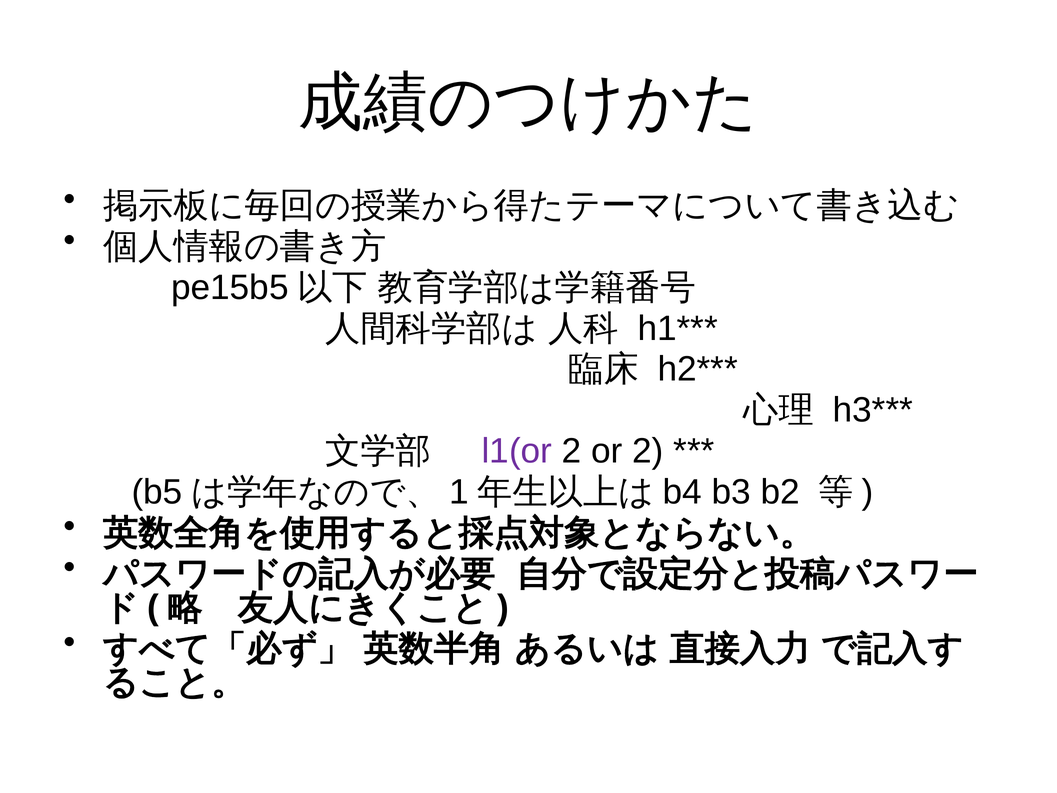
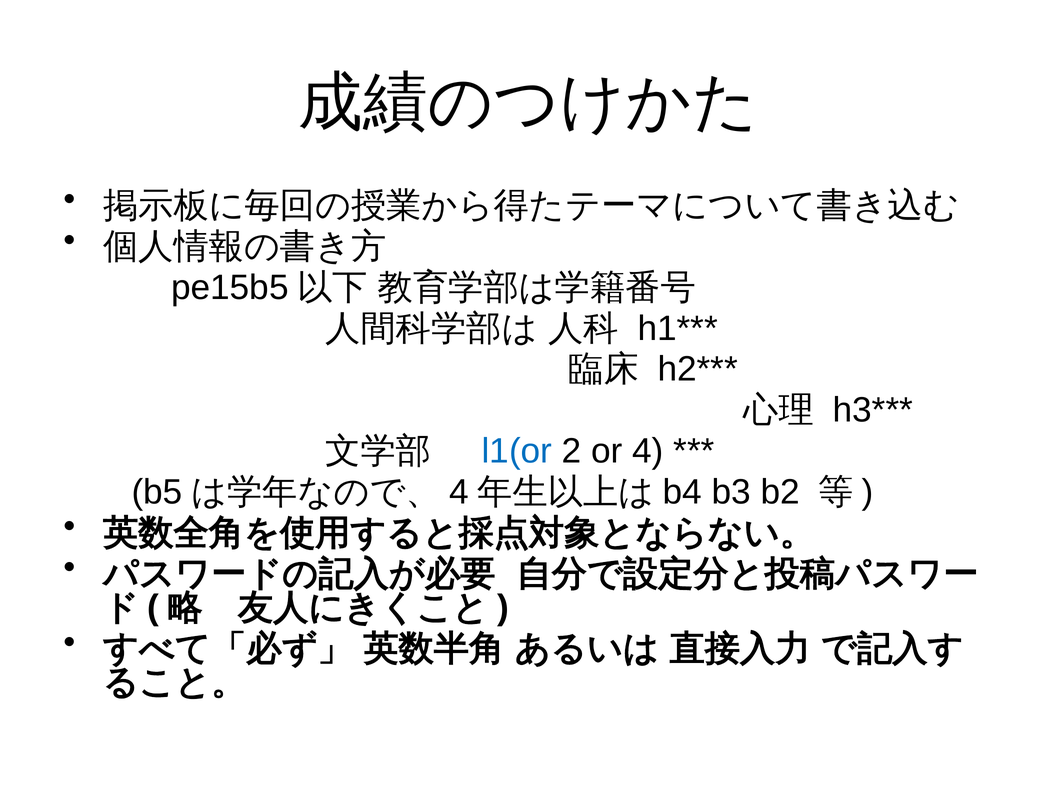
l1(or colour: purple -> blue
or 2: 2 -> 4
1 at (459, 492): 1 -> 4
